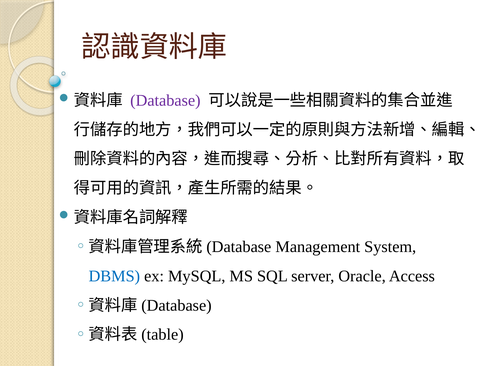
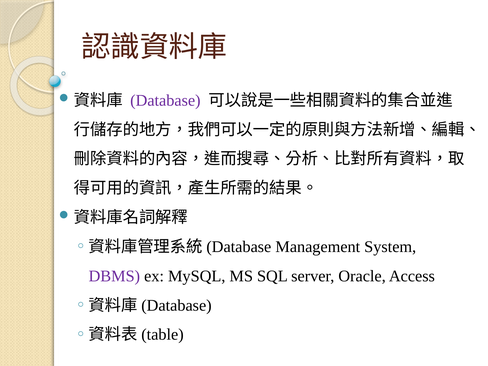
DBMS colour: blue -> purple
